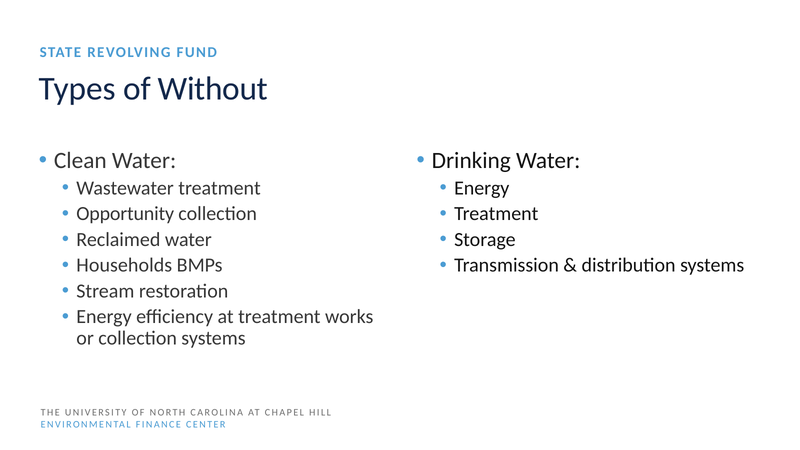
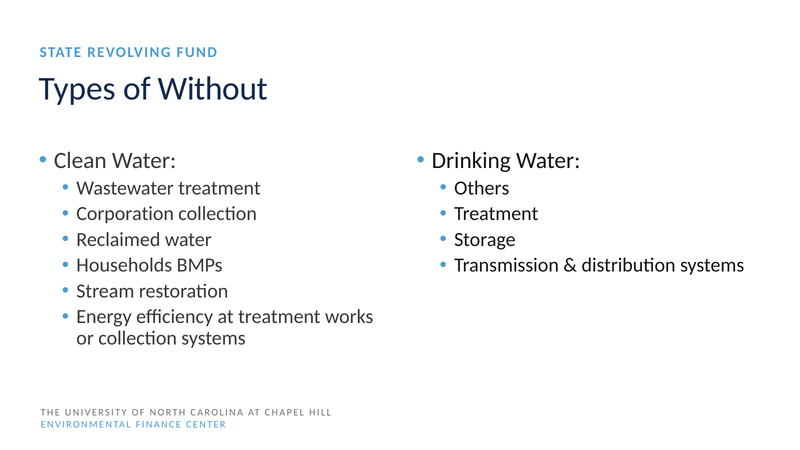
Energy at (482, 188): Energy -> Others
Opportunity: Opportunity -> Corporation
